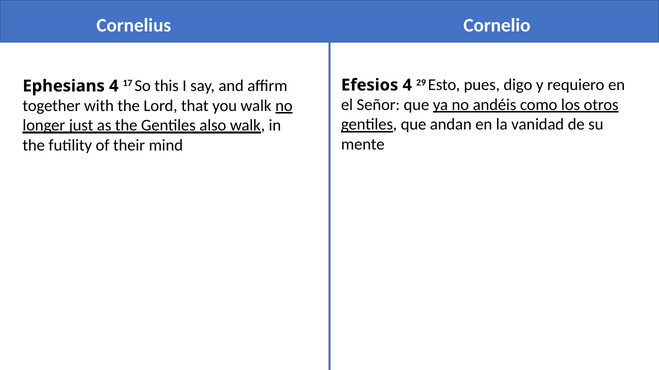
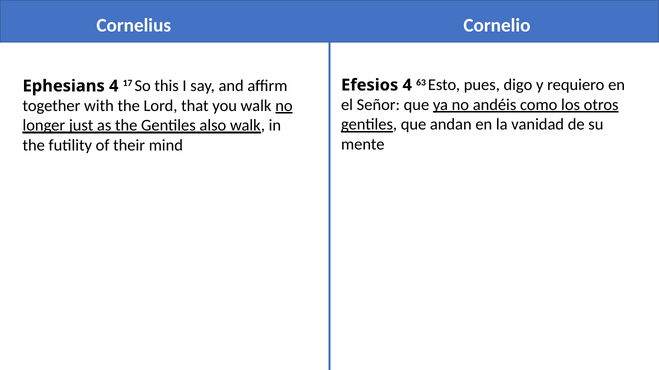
29: 29 -> 63
